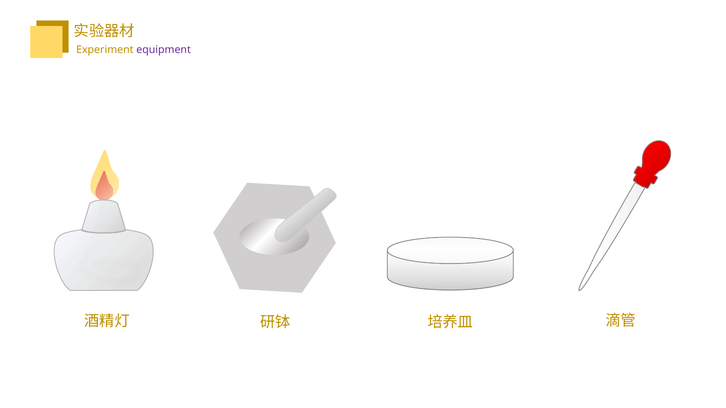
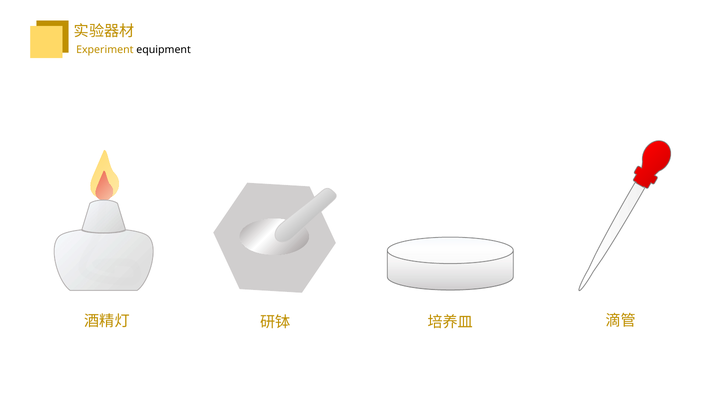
equipment colour: purple -> black
